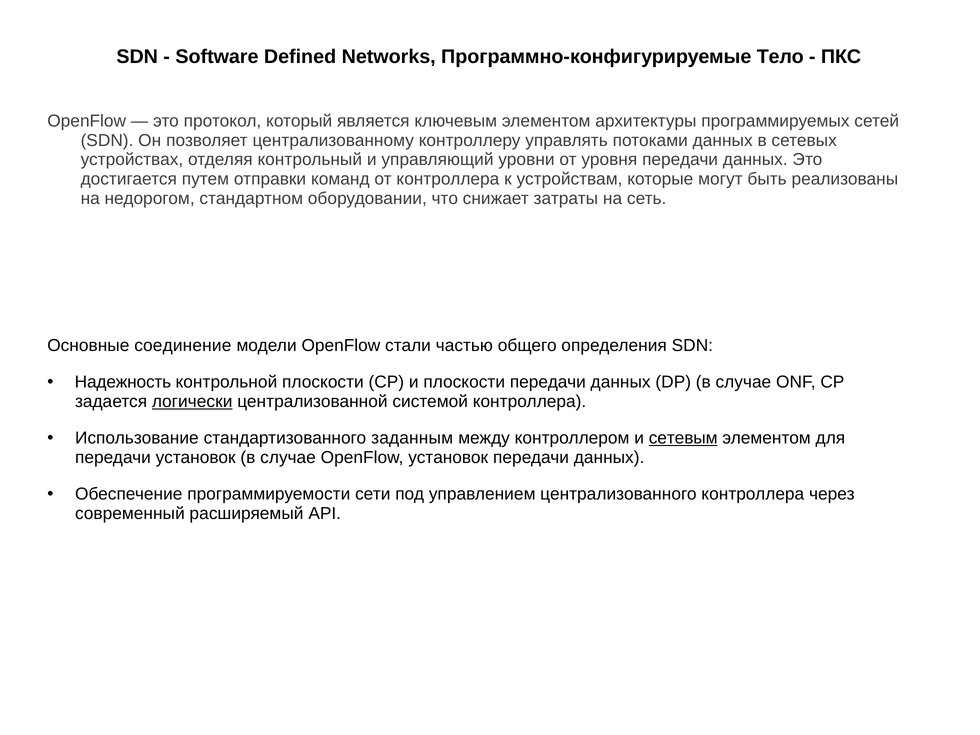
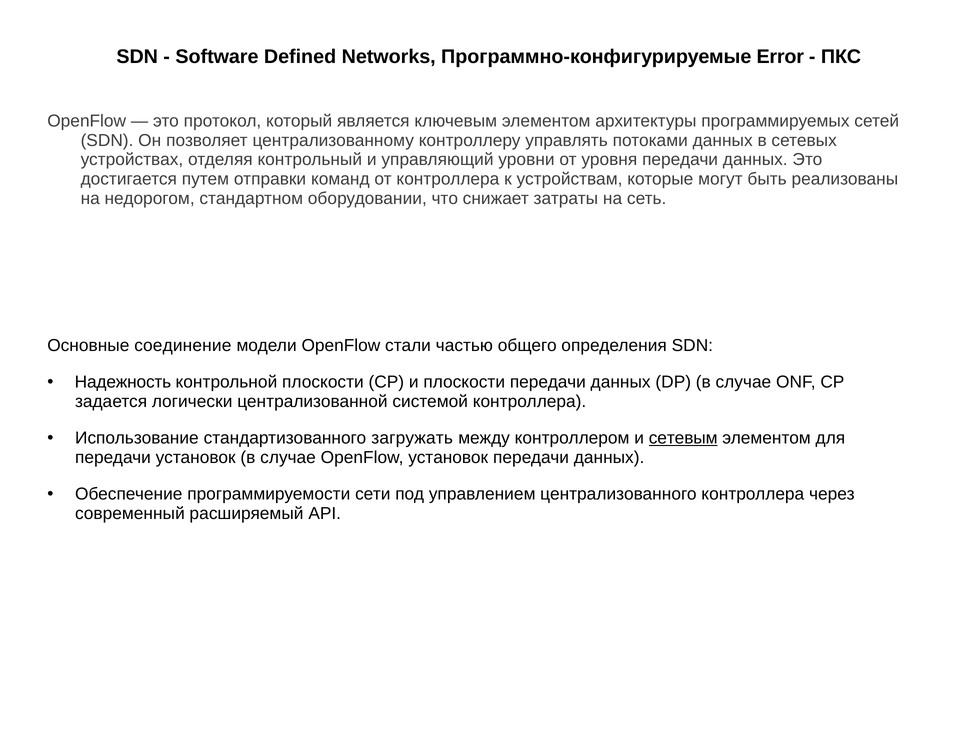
Тело: Тело -> Error
логически underline: present -> none
заданным: заданным -> загружать
